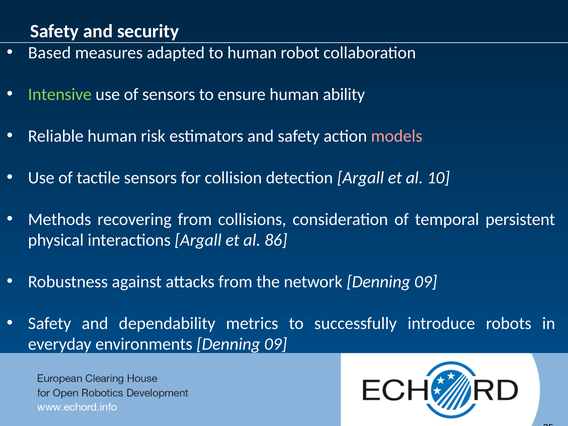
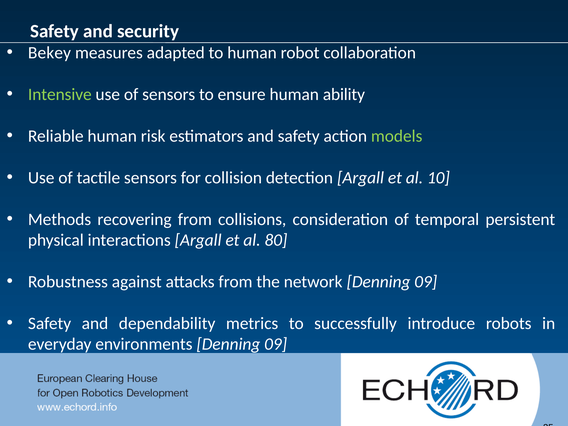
Based: Based -> Bekey
models colour: pink -> light green
86: 86 -> 80
